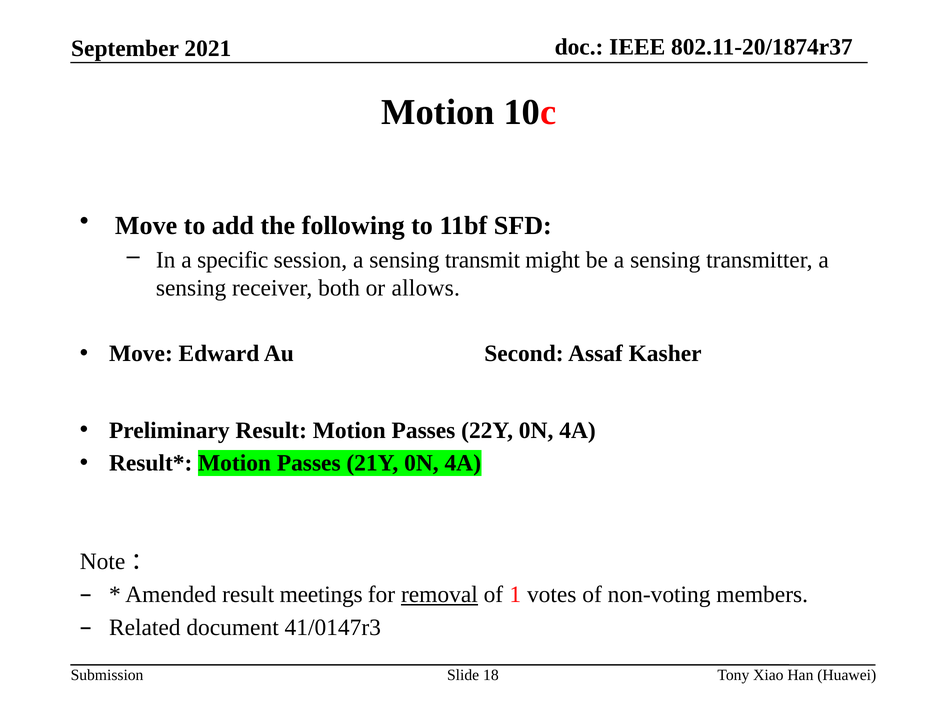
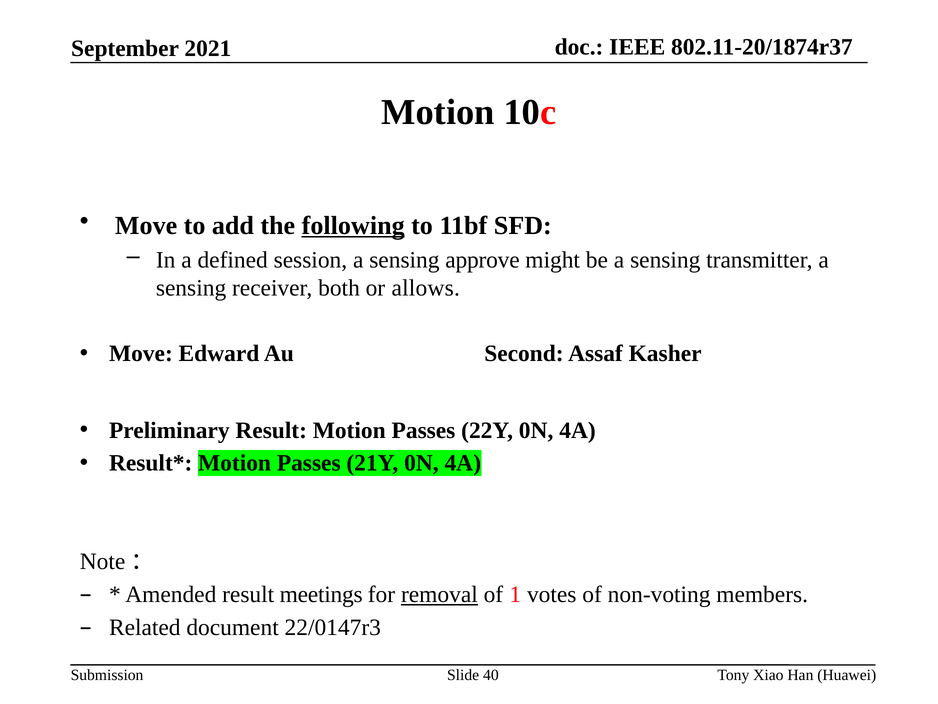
following underline: none -> present
specific: specific -> defined
transmit: transmit -> approve
41/0147r3: 41/0147r3 -> 22/0147r3
18: 18 -> 40
